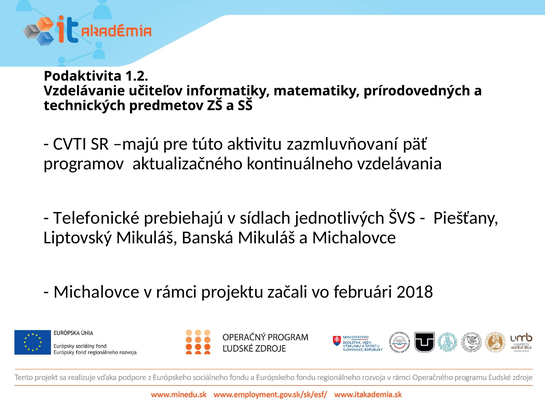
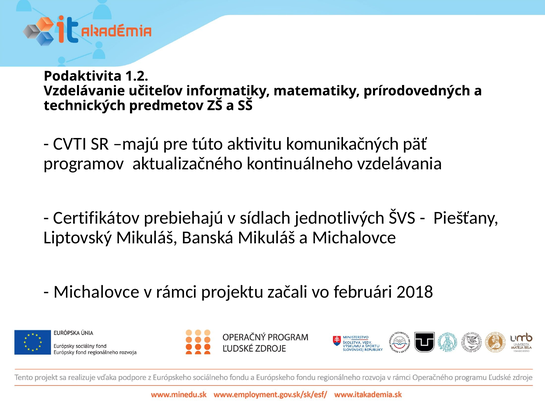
zazmluvňovaní: zazmluvňovaní -> komunikačných
Telefonické: Telefonické -> Certifikátov
